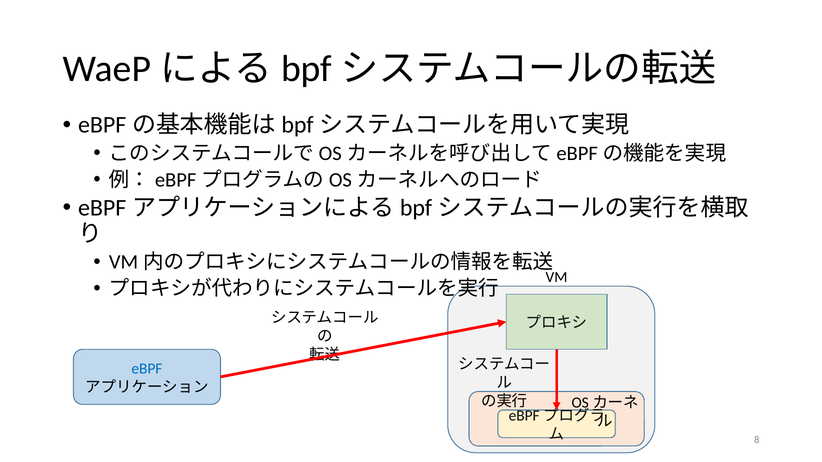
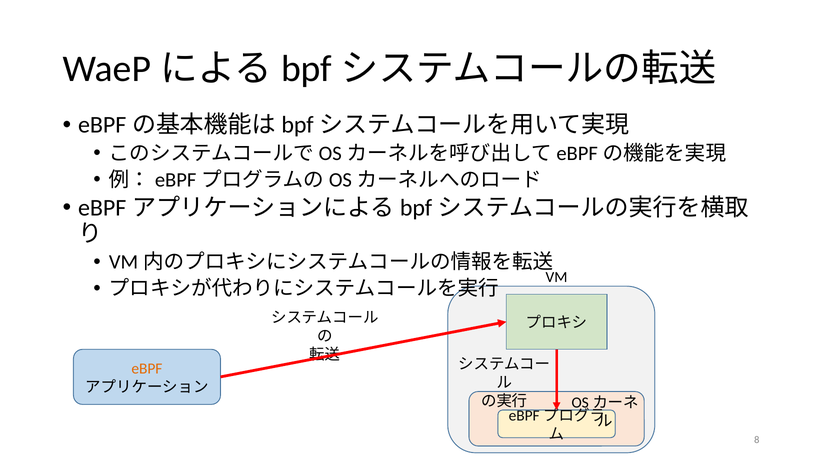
eBPF colour: blue -> orange
